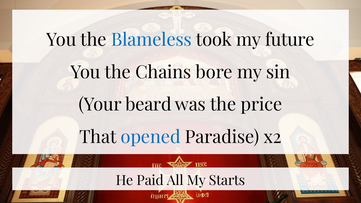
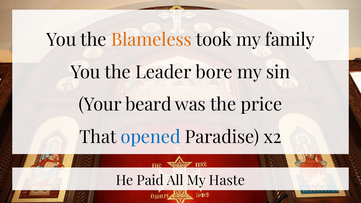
Blameless colour: blue -> orange
future: future -> family
Chains: Chains -> Leader
Starts: Starts -> Haste
